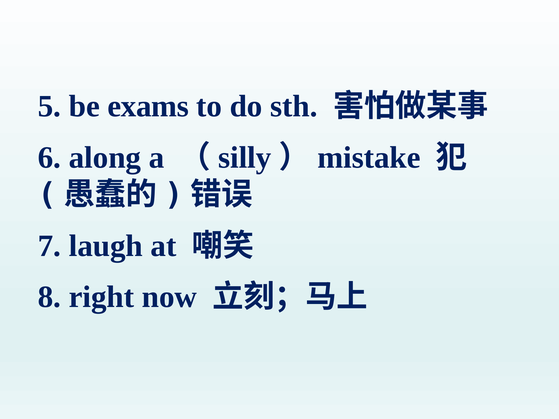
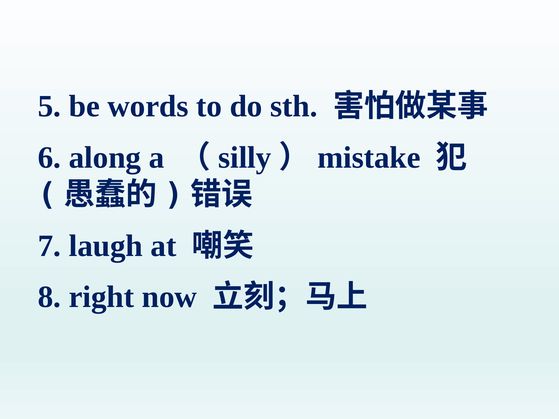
exams: exams -> words
